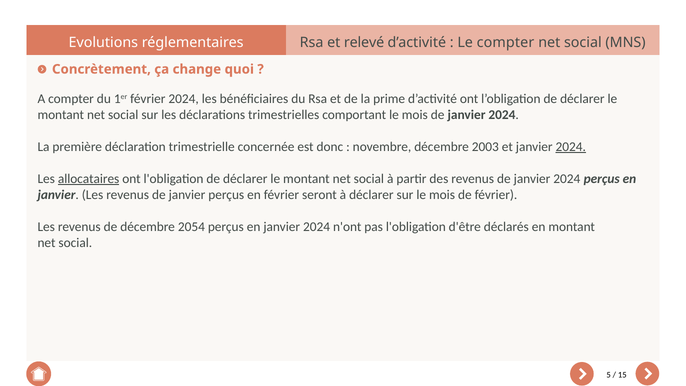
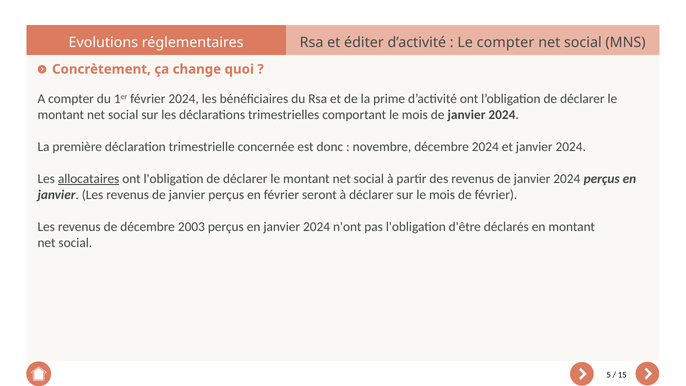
relevé: relevé -> éditer
décembre 2003: 2003 -> 2024
2024 at (571, 147) underline: present -> none
2054: 2054 -> 2003
